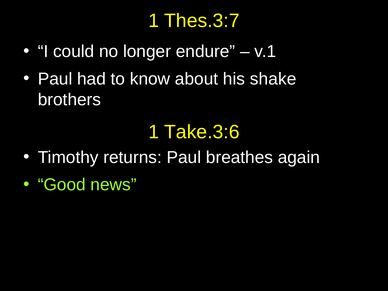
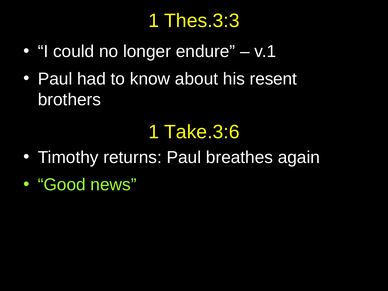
Thes.3:7: Thes.3:7 -> Thes.3:3
shake: shake -> resent
